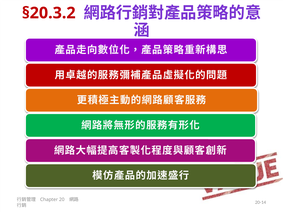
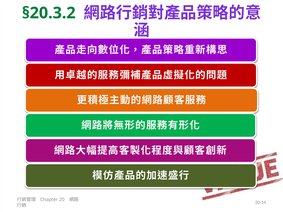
§20.3.2 colour: red -> green
